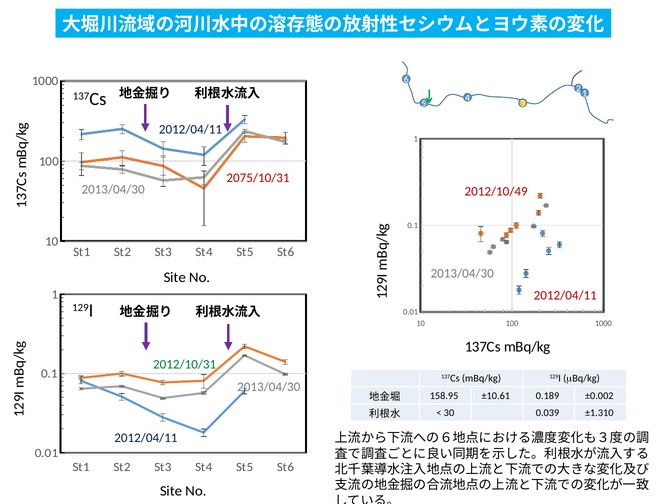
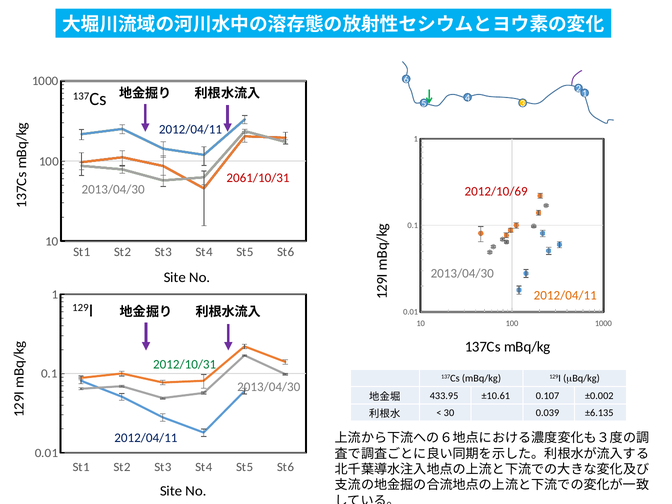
2075/10/31: 2075/10/31 -> 2061/10/31
2012/10/49: 2012/10/49 -> 2012/10/69
2012/04/11 at (565, 296) colour: red -> orange
158.95: 158.95 -> 433.95
0.189: 0.189 -> 0.107
±1.310: ±1.310 -> ±6.135
